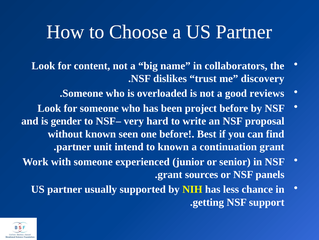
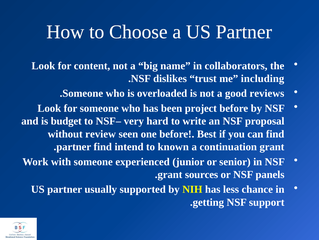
discovery: discovery -> including
gender: gender -> budget
without known: known -> review
partner unit: unit -> find
